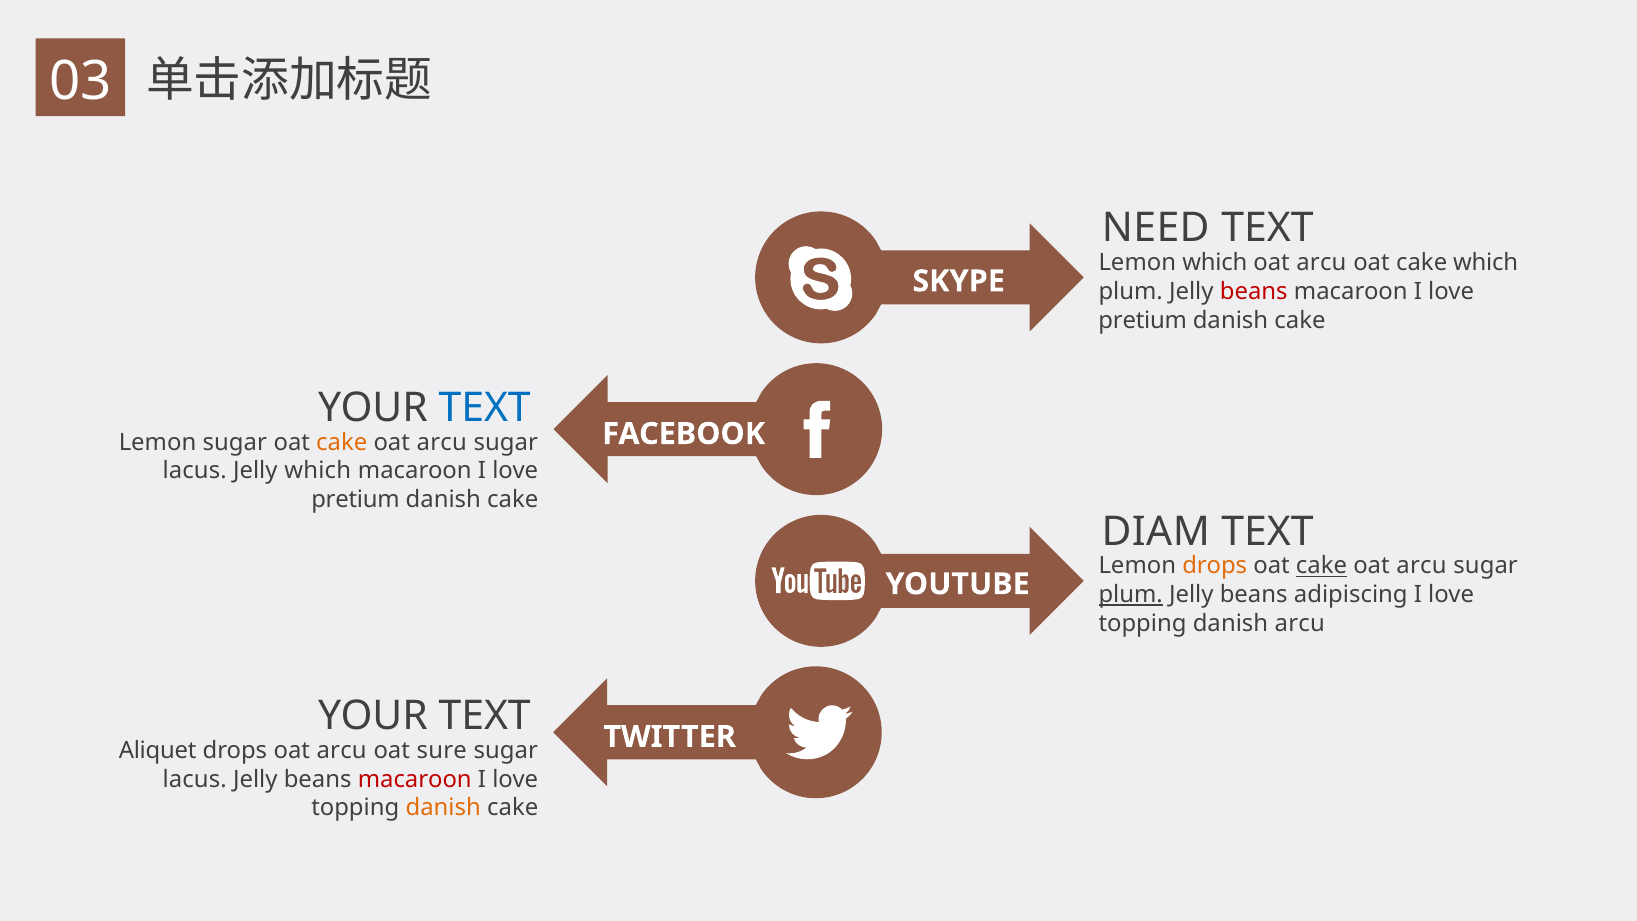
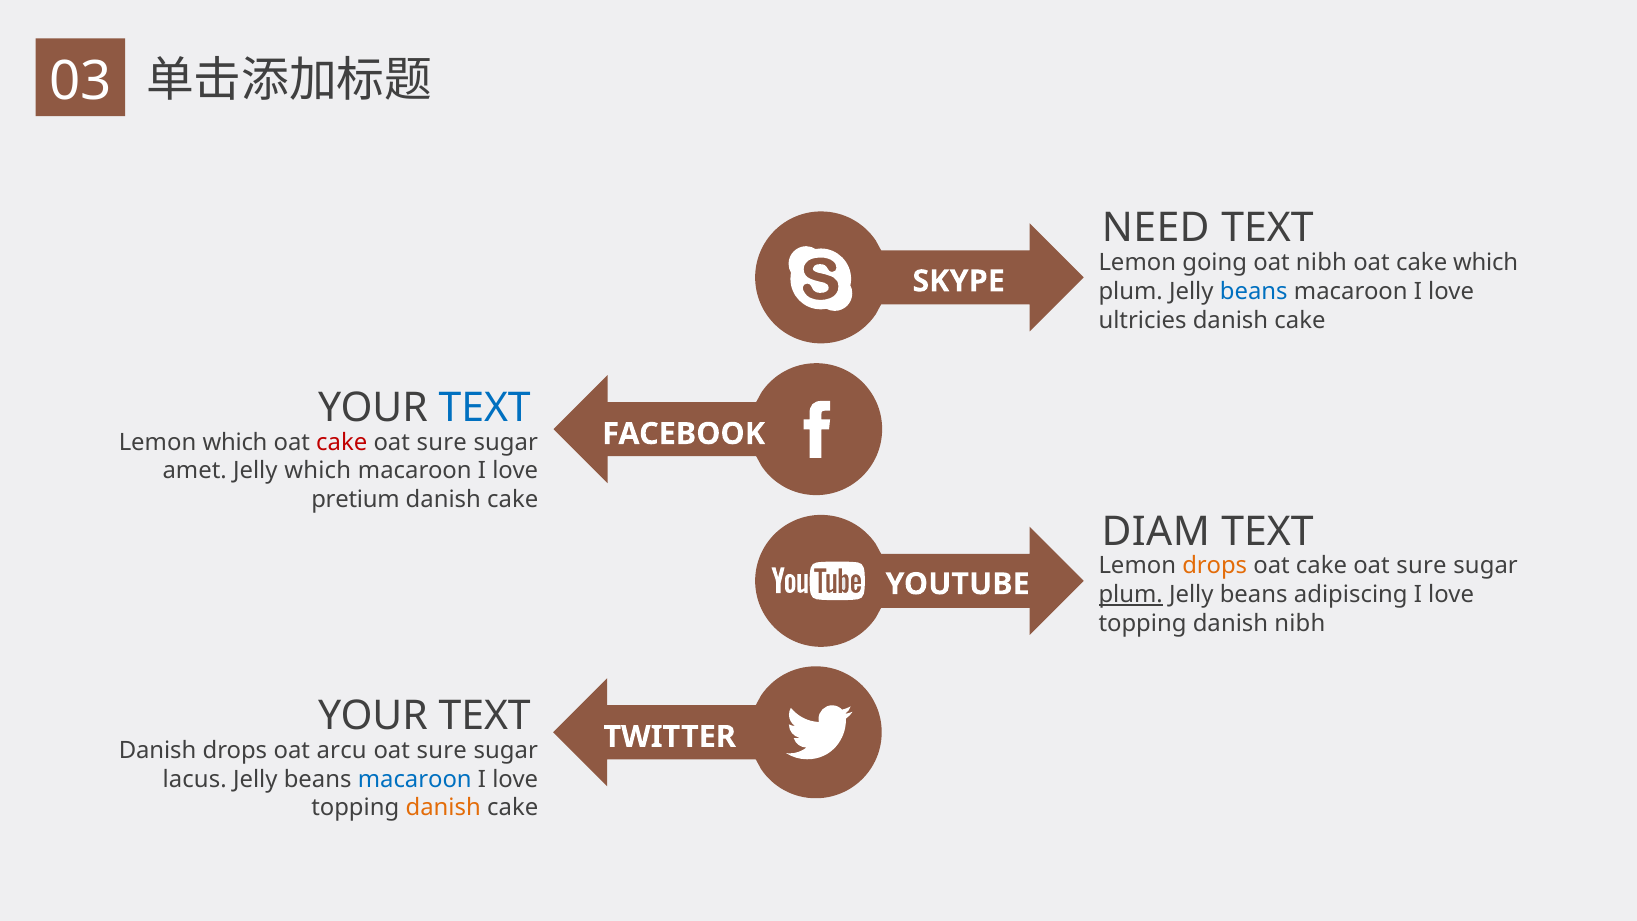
Lemon which: which -> going
arcu at (1321, 263): arcu -> nibh
beans at (1254, 292) colour: red -> blue
pretium at (1143, 320): pretium -> ultricies
Lemon sugar: sugar -> which
cake at (342, 442) colour: orange -> red
arcu at (442, 442): arcu -> sure
lacus at (195, 471): lacus -> amet
cake at (1322, 566) underline: present -> none
arcu at (1422, 566): arcu -> sure
danish arcu: arcu -> nibh
Aliquet at (158, 750): Aliquet -> Danish
macaroon at (415, 779) colour: red -> blue
